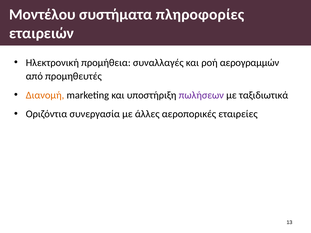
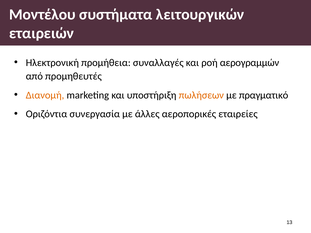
πληροφορίες: πληροφορίες -> λειτουργικών
πωλήσεων colour: purple -> orange
ταξιδιωτικά: ταξιδιωτικά -> πραγματικό
